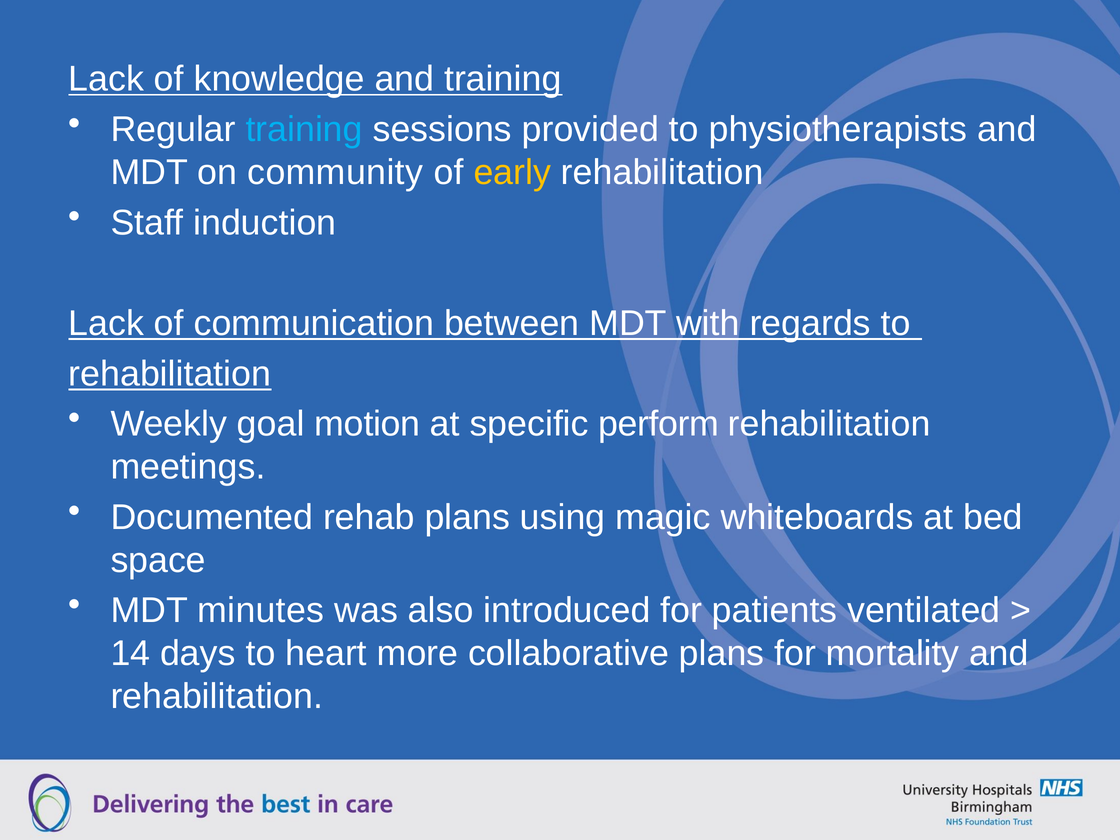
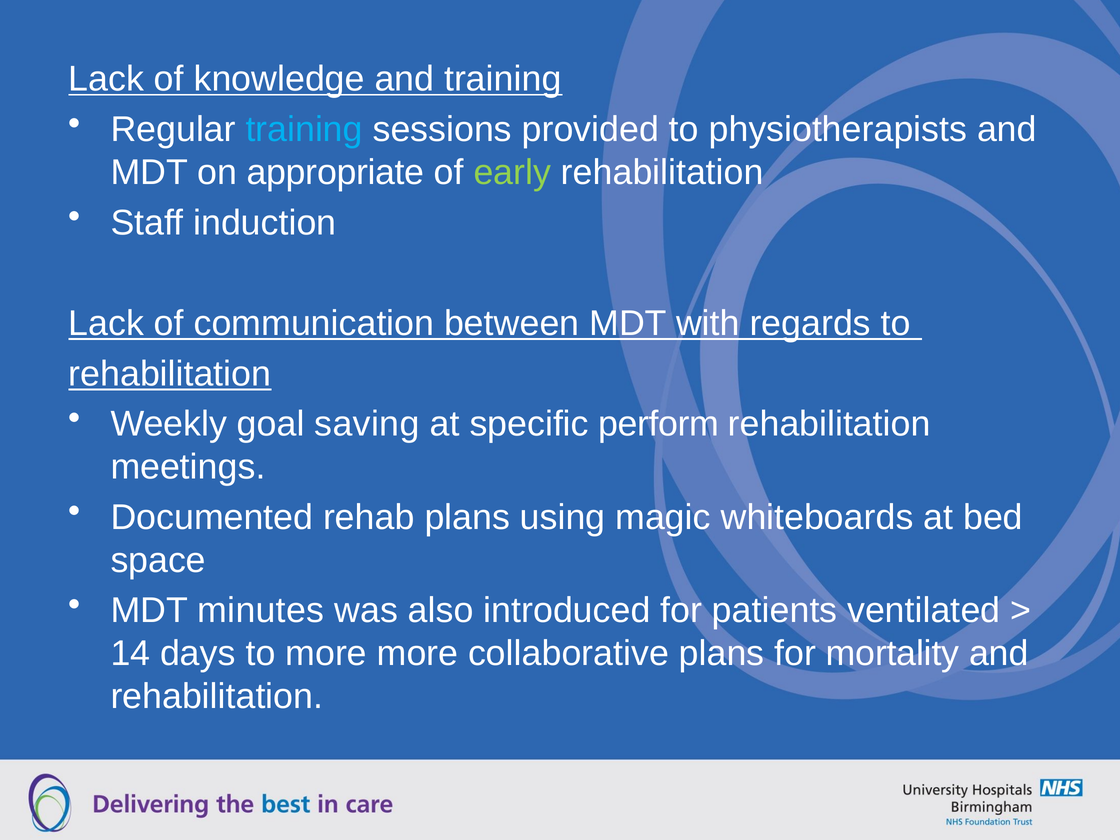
community: community -> appropriate
early colour: yellow -> light green
motion: motion -> saving
to heart: heart -> more
